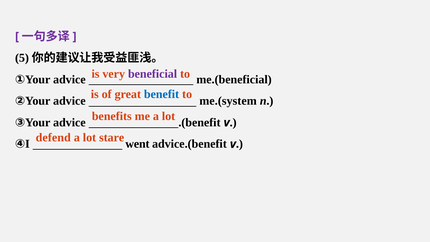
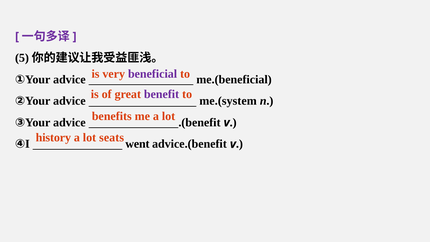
benefit colour: blue -> purple
defend: defend -> history
stare: stare -> seats
